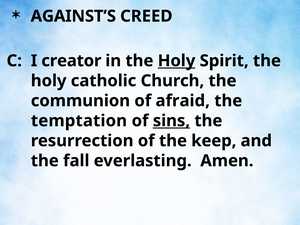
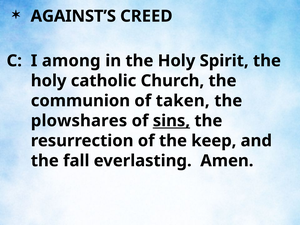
creator: creator -> among
Holy at (177, 61) underline: present -> none
afraid: afraid -> taken
temptation: temptation -> plowshares
